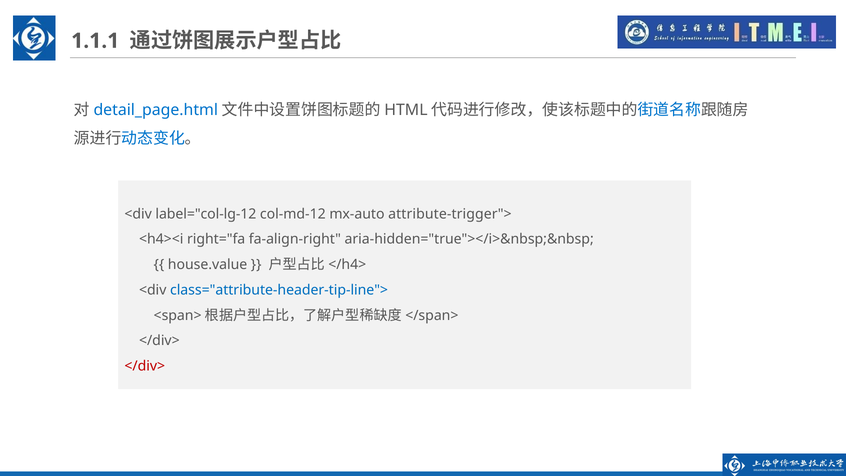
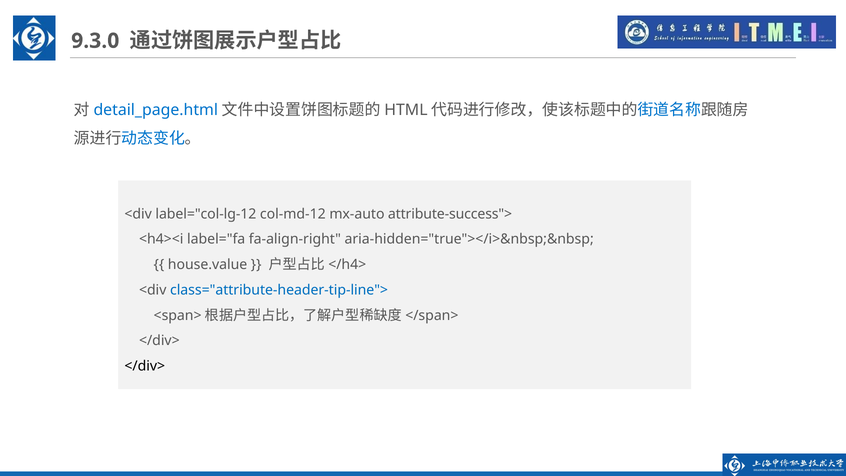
1.1.1: 1.1.1 -> 9.3.0
attribute-trigger">: attribute-trigger"> -> attribute-success">
right="fa: right="fa -> label="fa
</div> at (145, 366) colour: red -> black
